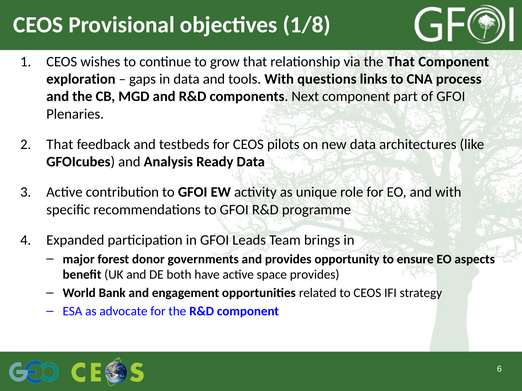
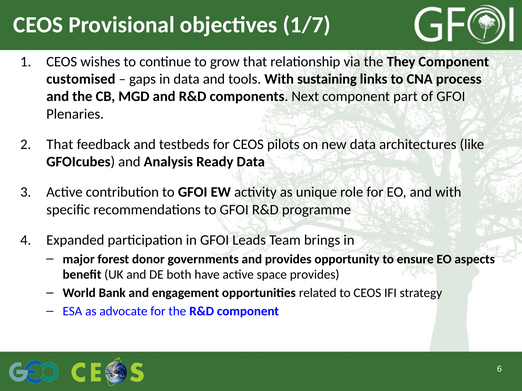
1/8: 1/8 -> 1/7
the That: That -> They
exploration: exploration -> customised
questions: questions -> sustaining
